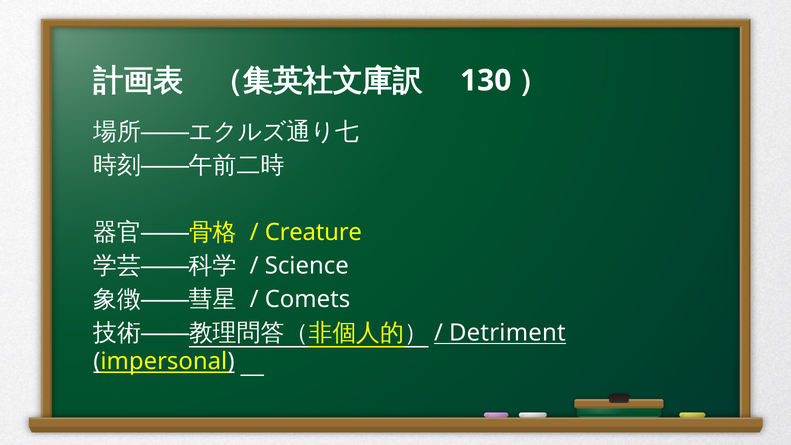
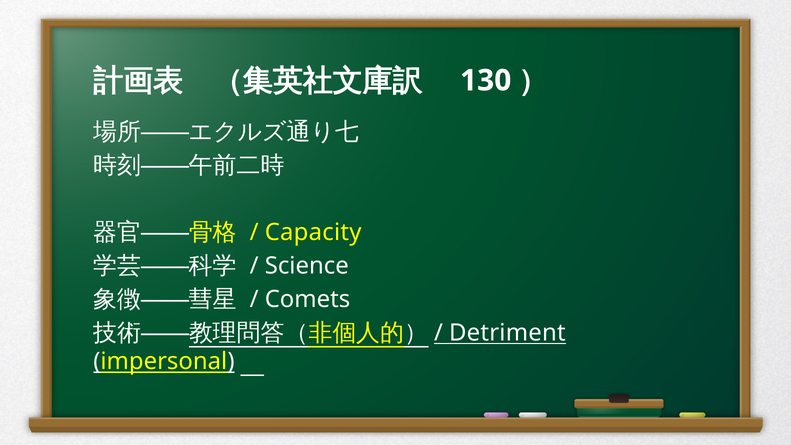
Creature: Creature -> Capacity
